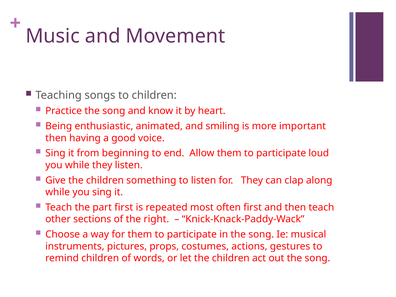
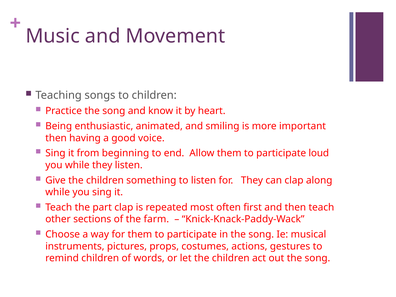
part first: first -> clap
right: right -> farm
